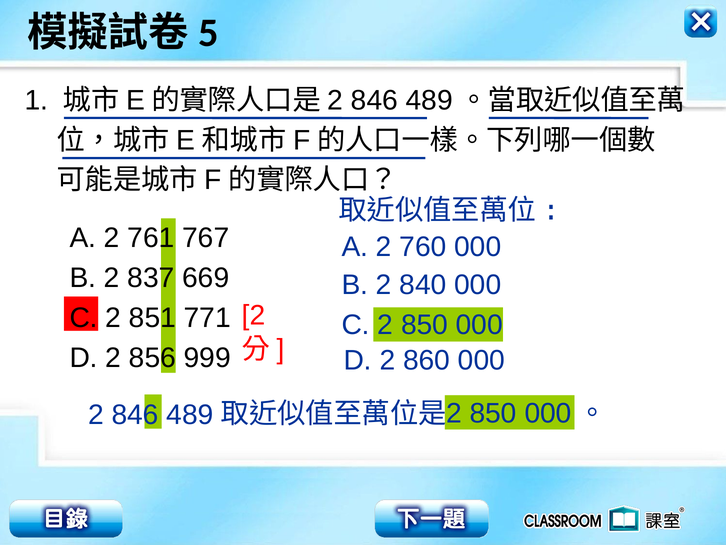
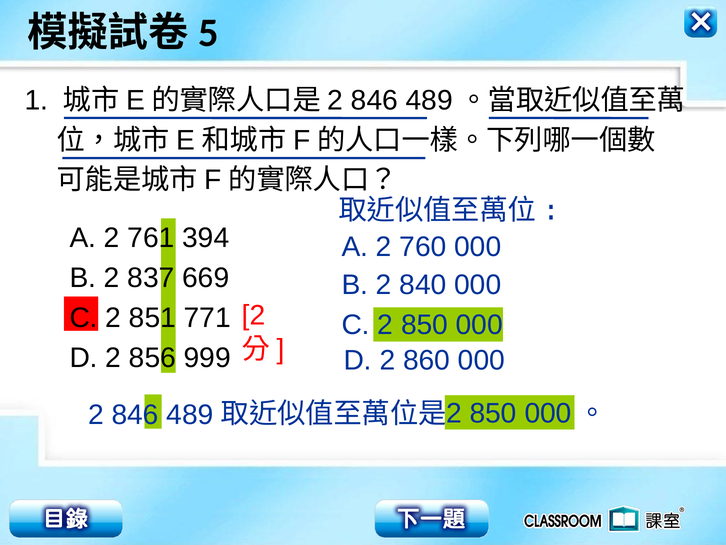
767: 767 -> 394
